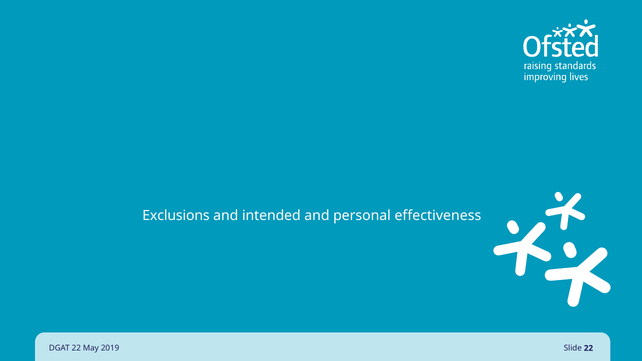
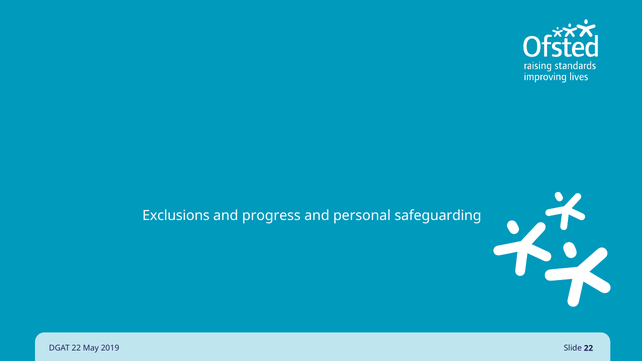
intended: intended -> progress
effectiveness: effectiveness -> safeguarding
